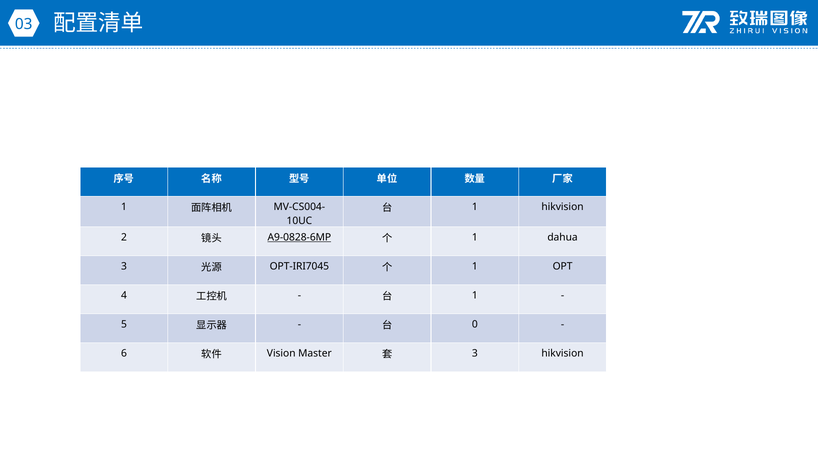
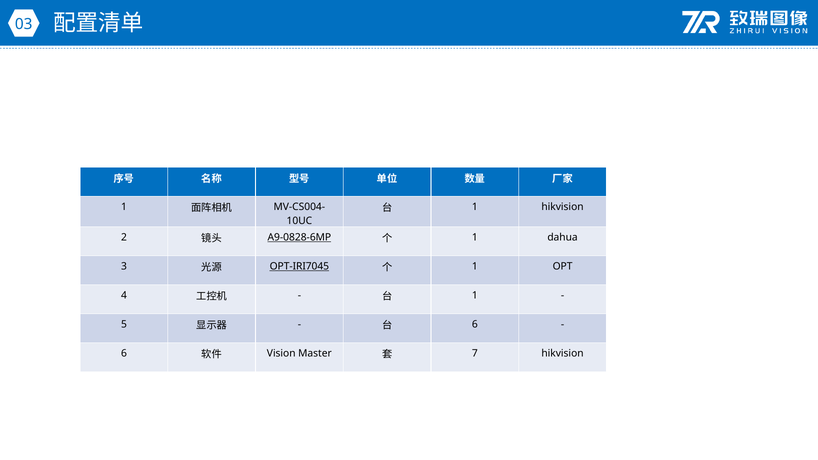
OPT-IRI7045 underline: none -> present
0 at (475, 325): 0 -> 6
3 at (475, 354): 3 -> 7
